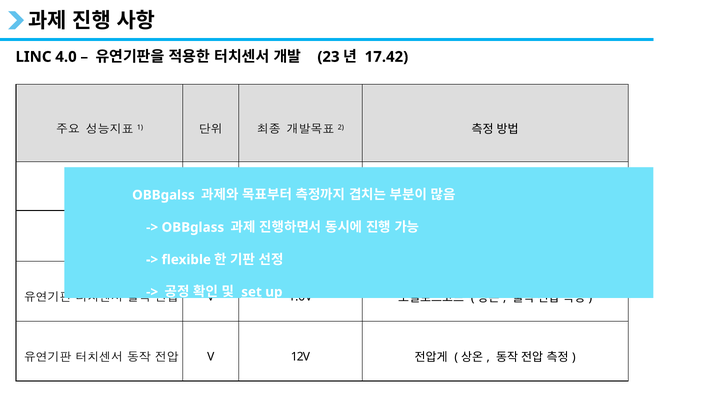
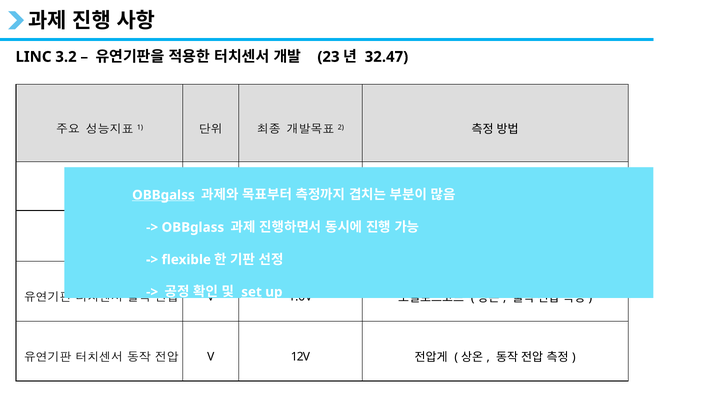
4.0: 4.0 -> 3.2
17.42: 17.42 -> 32.47
OBBgalss underline: none -> present
